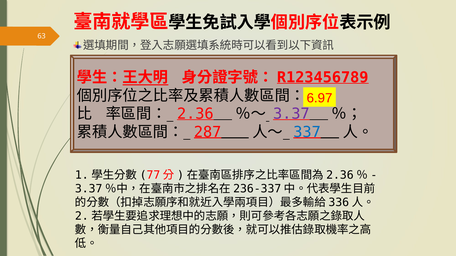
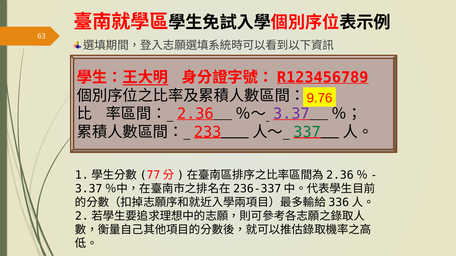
6.97: 6.97 -> 9.76
287: 287 -> 233
337 colour: blue -> green
